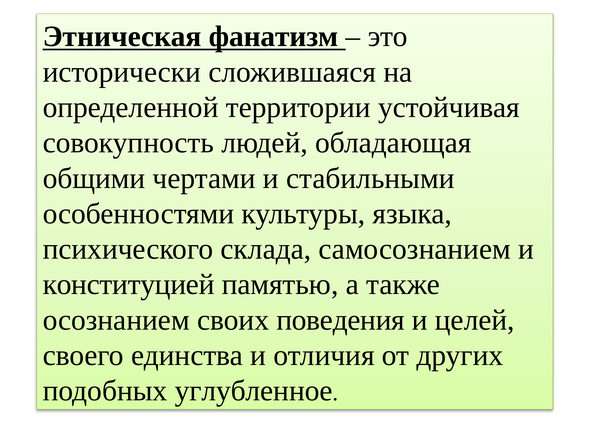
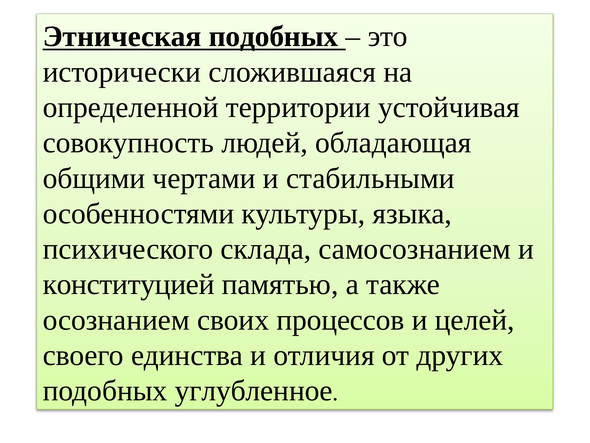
Этническая фанатизм: фанатизм -> подобных
поведения: поведения -> процессов
